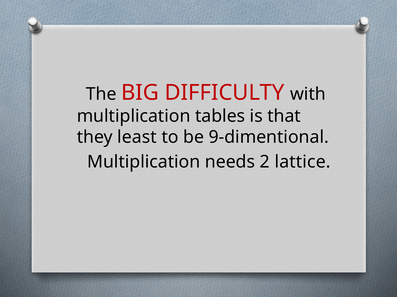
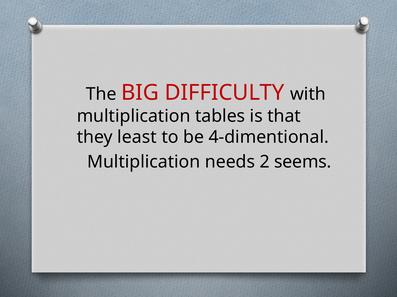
9-dimentional: 9-dimentional -> 4-dimentional
lattice: lattice -> seems
